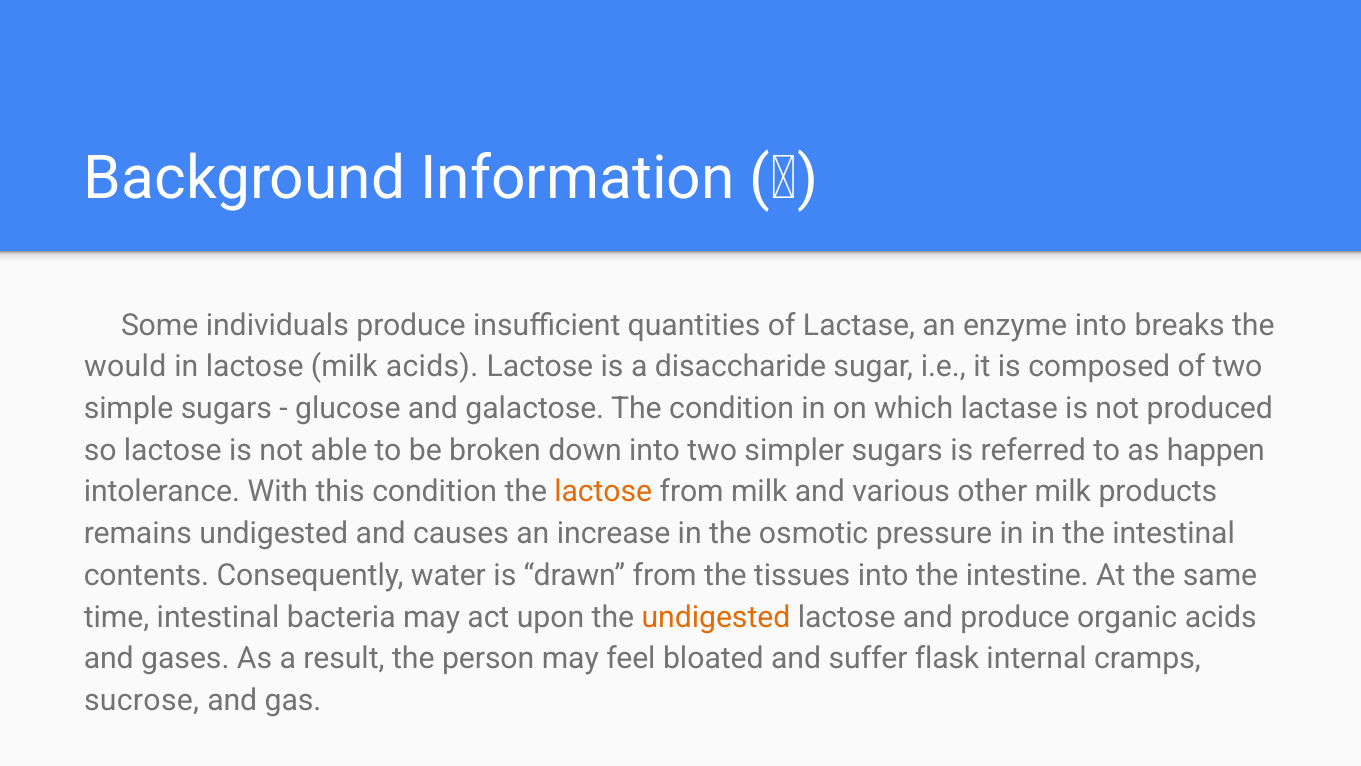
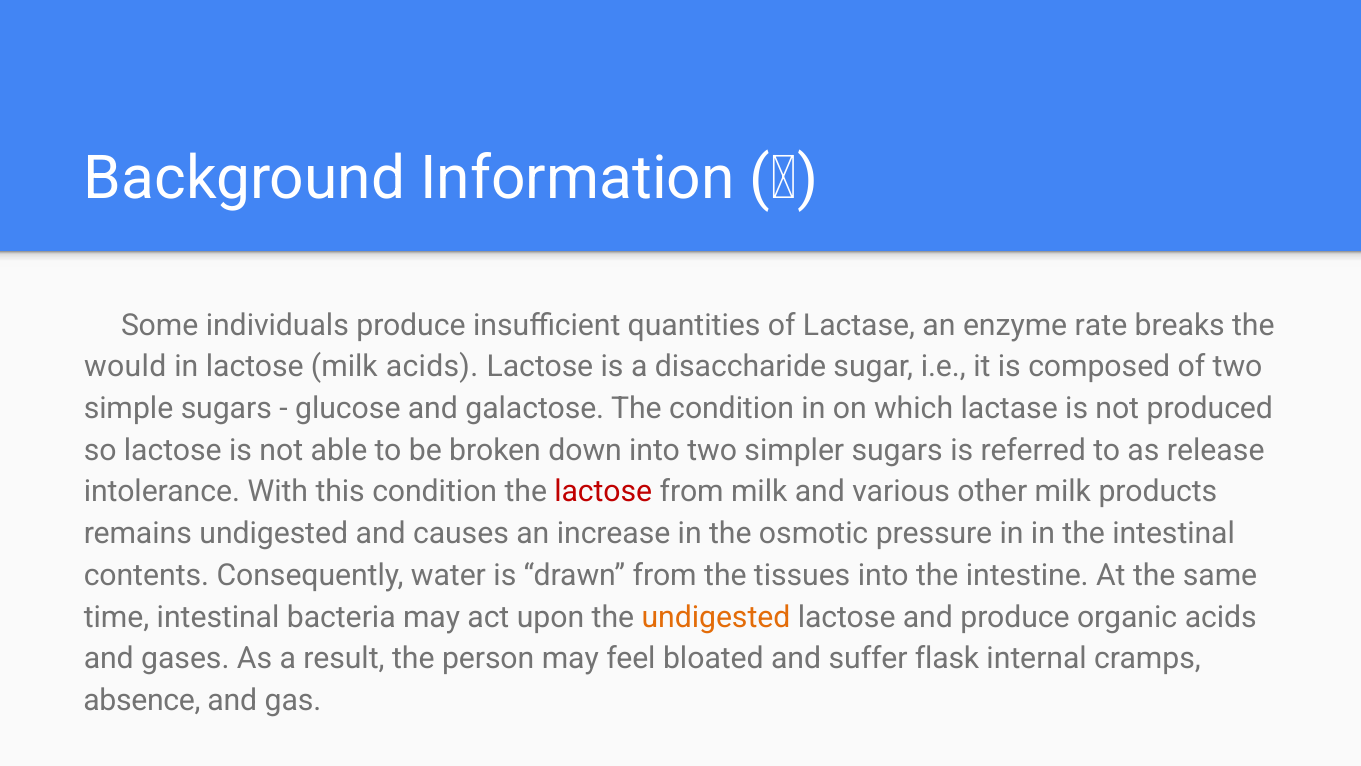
enzyme into: into -> rate
happen: happen -> release
lactose at (603, 492) colour: orange -> red
sucrose: sucrose -> absence
